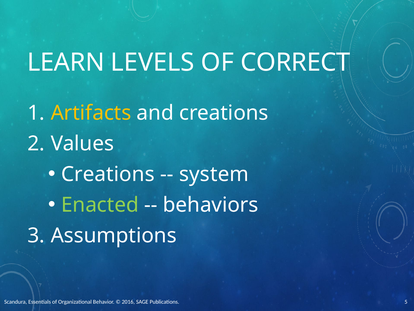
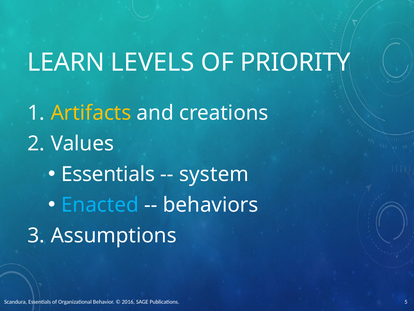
CORRECT: CORRECT -> PRIORITY
Creations at (108, 174): Creations -> Essentials
Enacted colour: light green -> light blue
